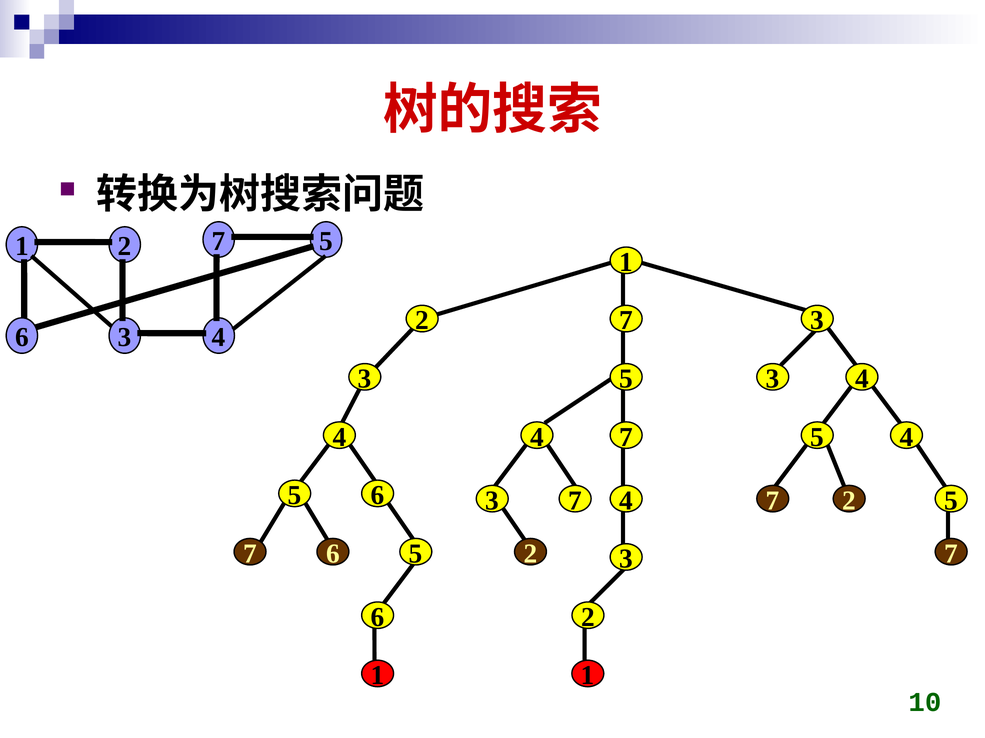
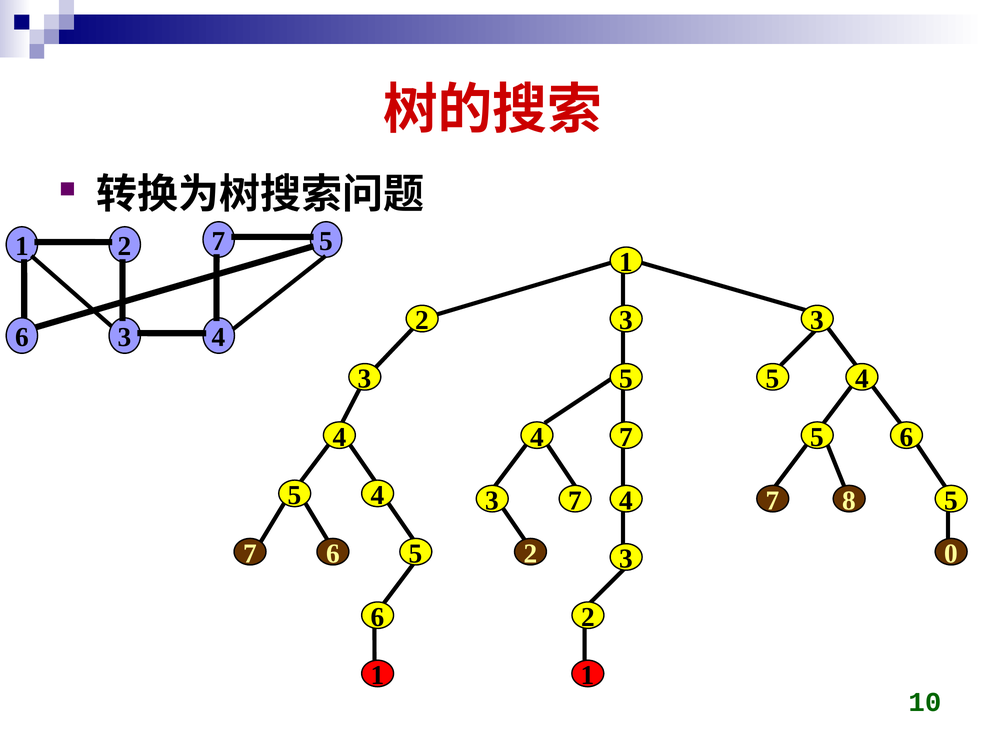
7 at (626, 321): 7 -> 3
3 at (773, 379): 3 -> 5
4 at (906, 437): 4 -> 6
6 at (378, 496): 6 -> 4
3 7 2: 2 -> 8
7 at (951, 554): 7 -> 0
